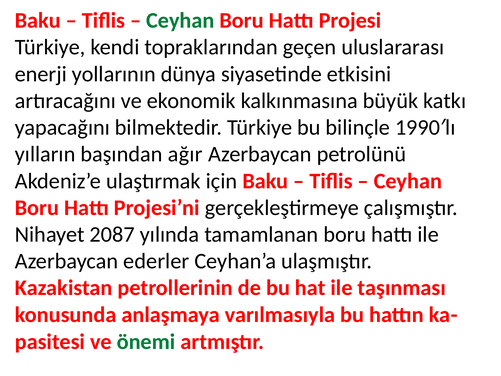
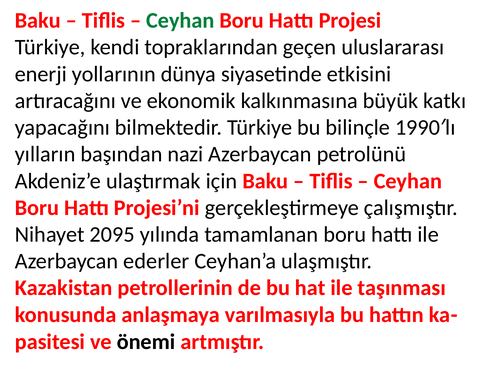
ağır: ağır -> nazi
2087: 2087 -> 2095
önemi colour: green -> black
